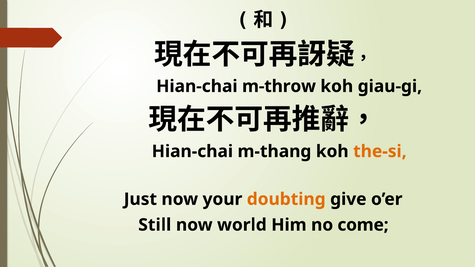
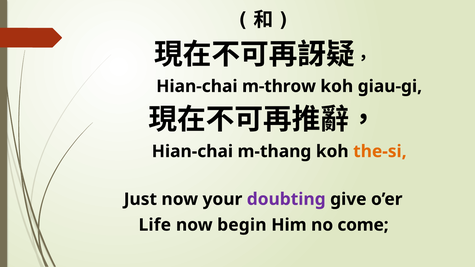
doubting colour: orange -> purple
Still: Still -> Life
world: world -> begin
